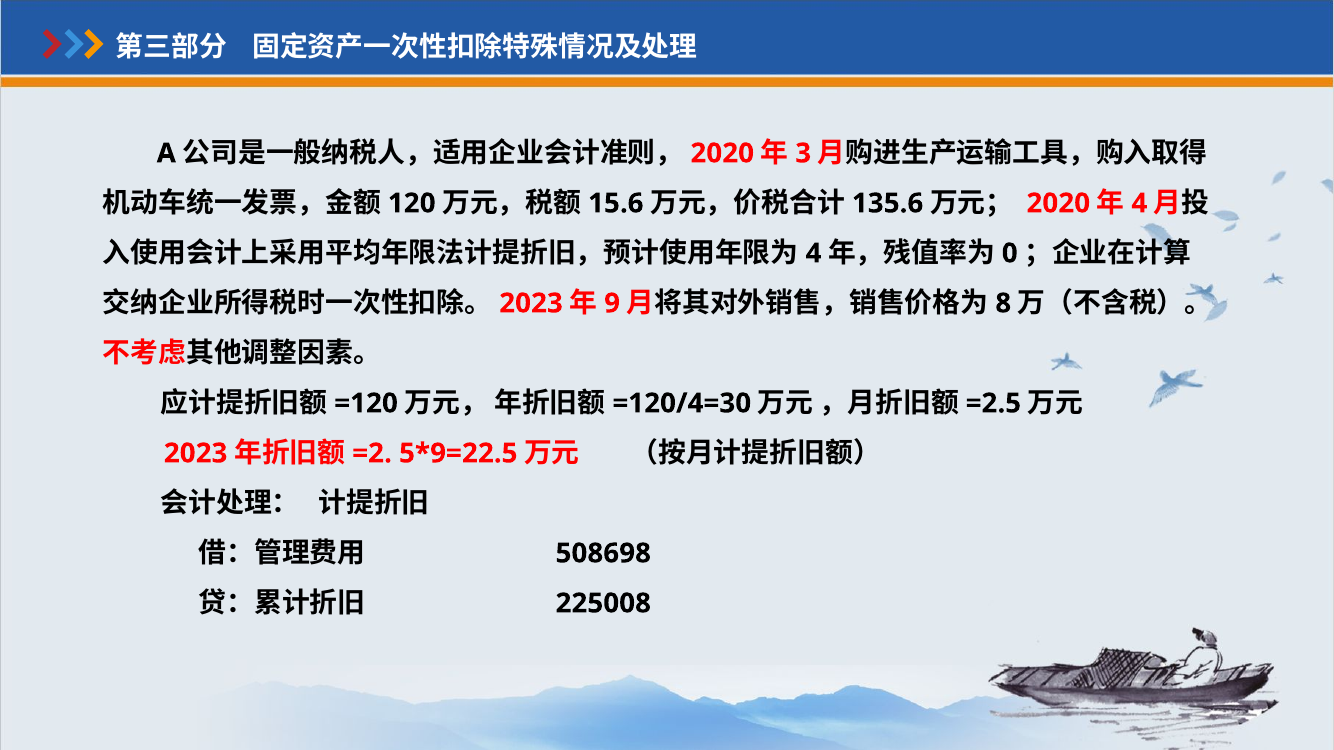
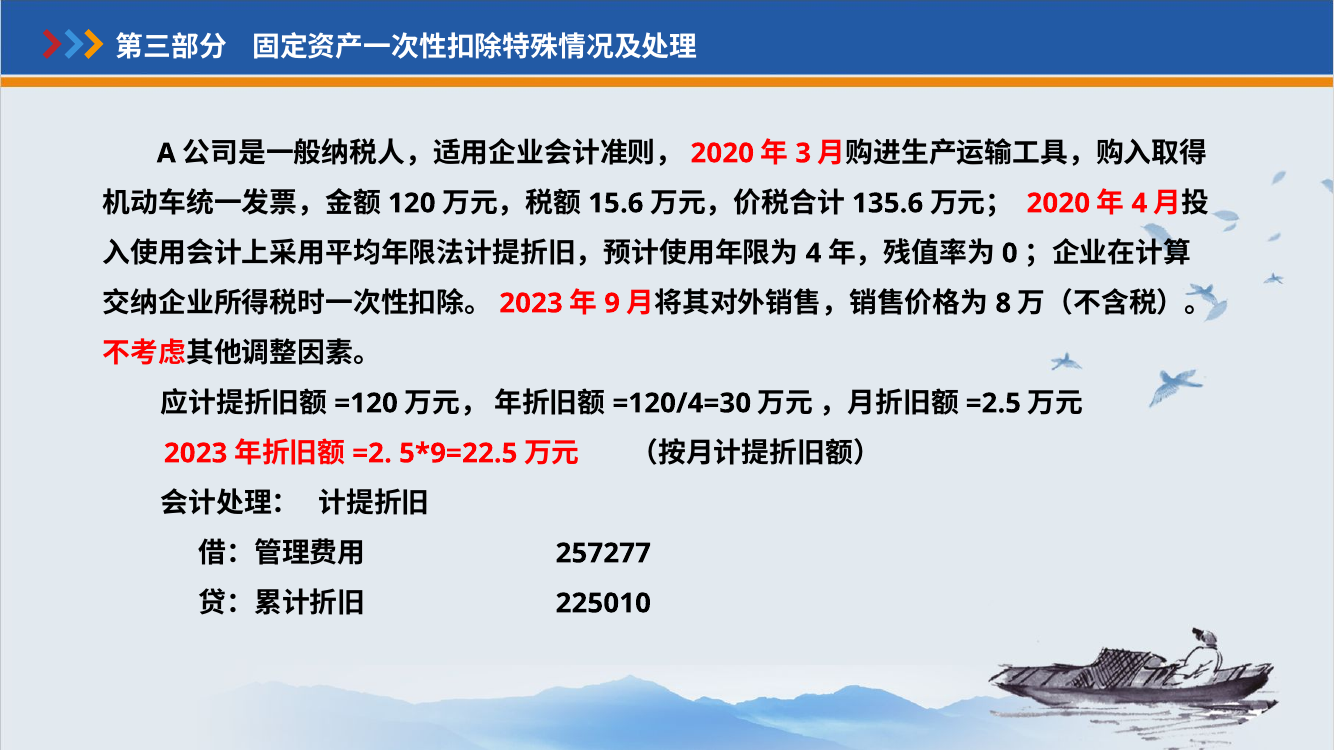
508698: 508698 -> 257277
225008: 225008 -> 225010
